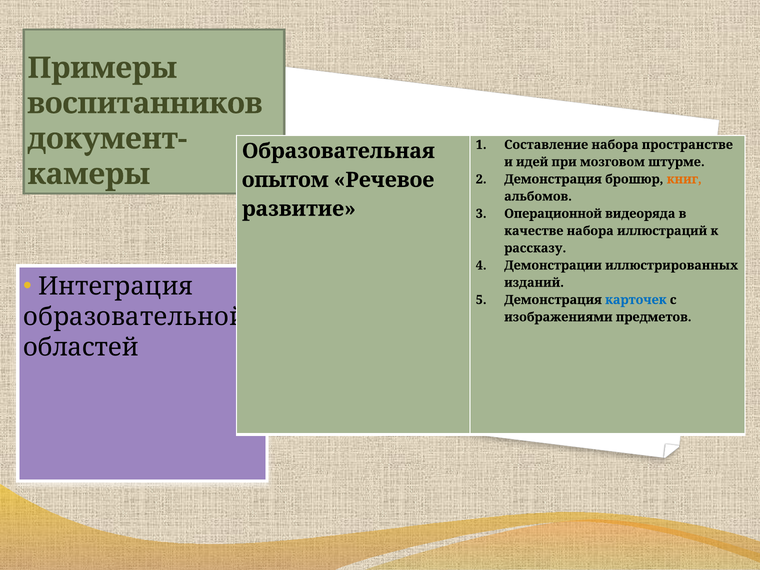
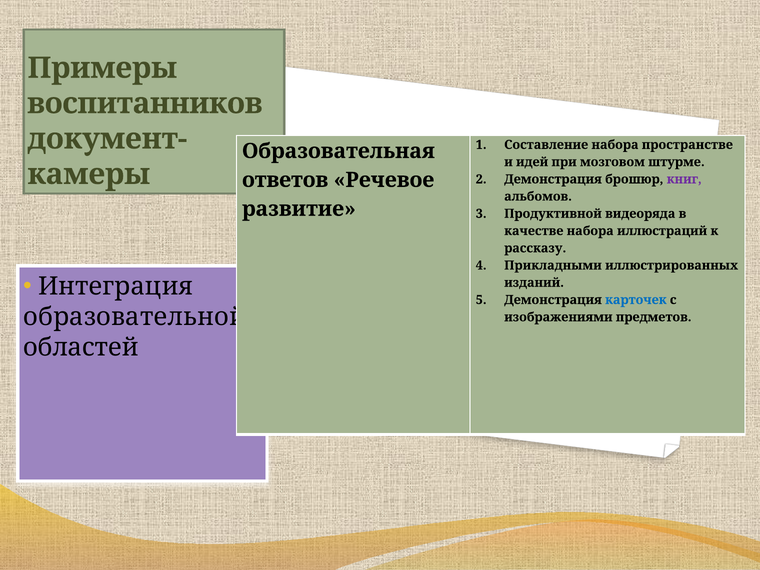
опытом: опытом -> ответов
книг colour: orange -> purple
Операционной: Операционной -> Продуктивной
Демонстрации: Демонстрации -> Прикладными
